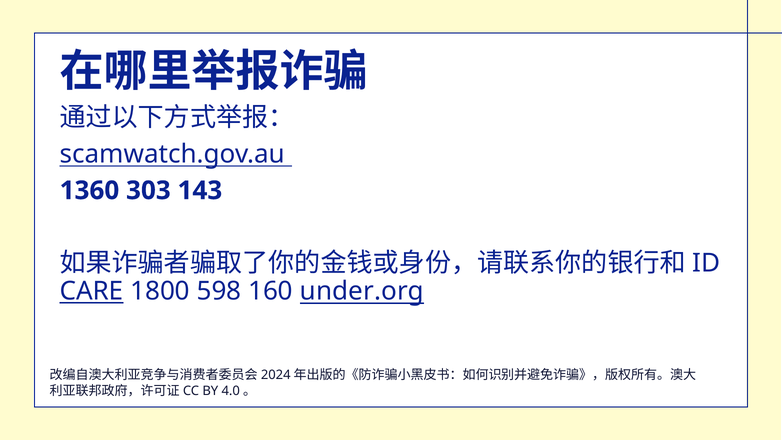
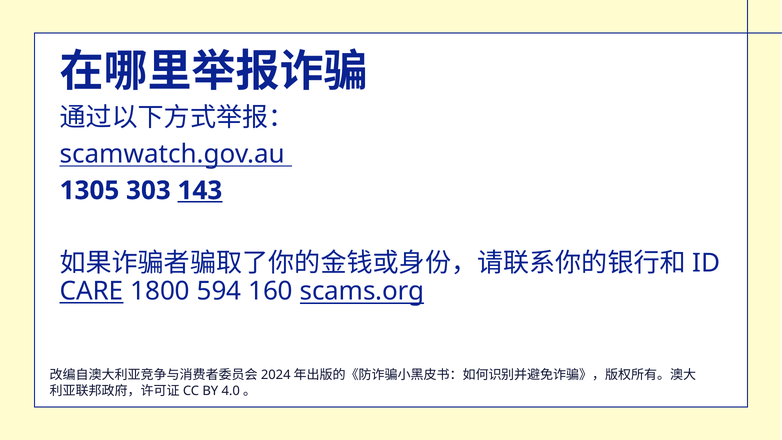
1360: 1360 -> 1305
143 underline: none -> present
598: 598 -> 594
under.org: under.org -> scams.org
